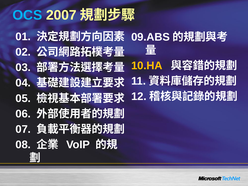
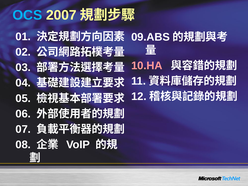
10.HA colour: yellow -> pink
